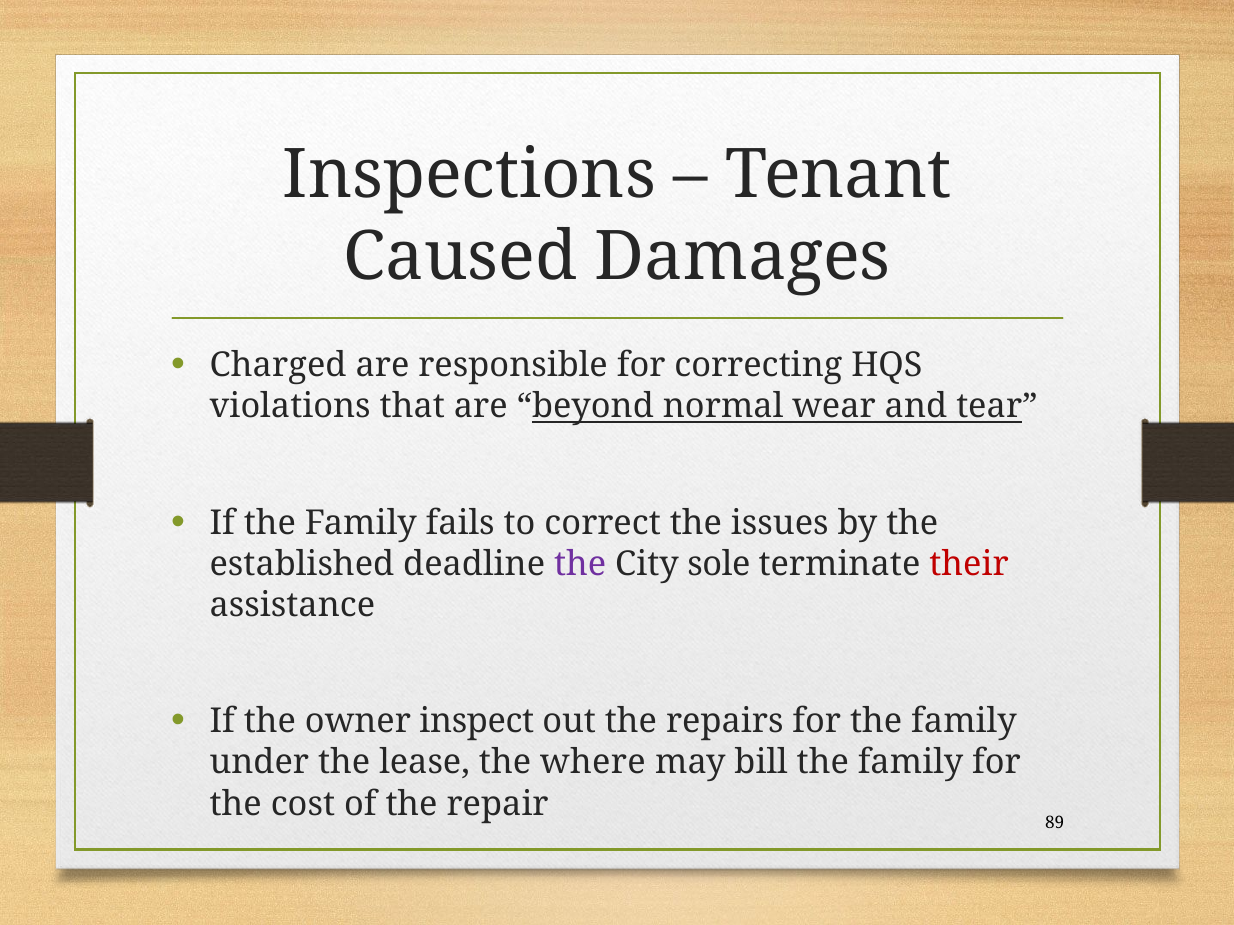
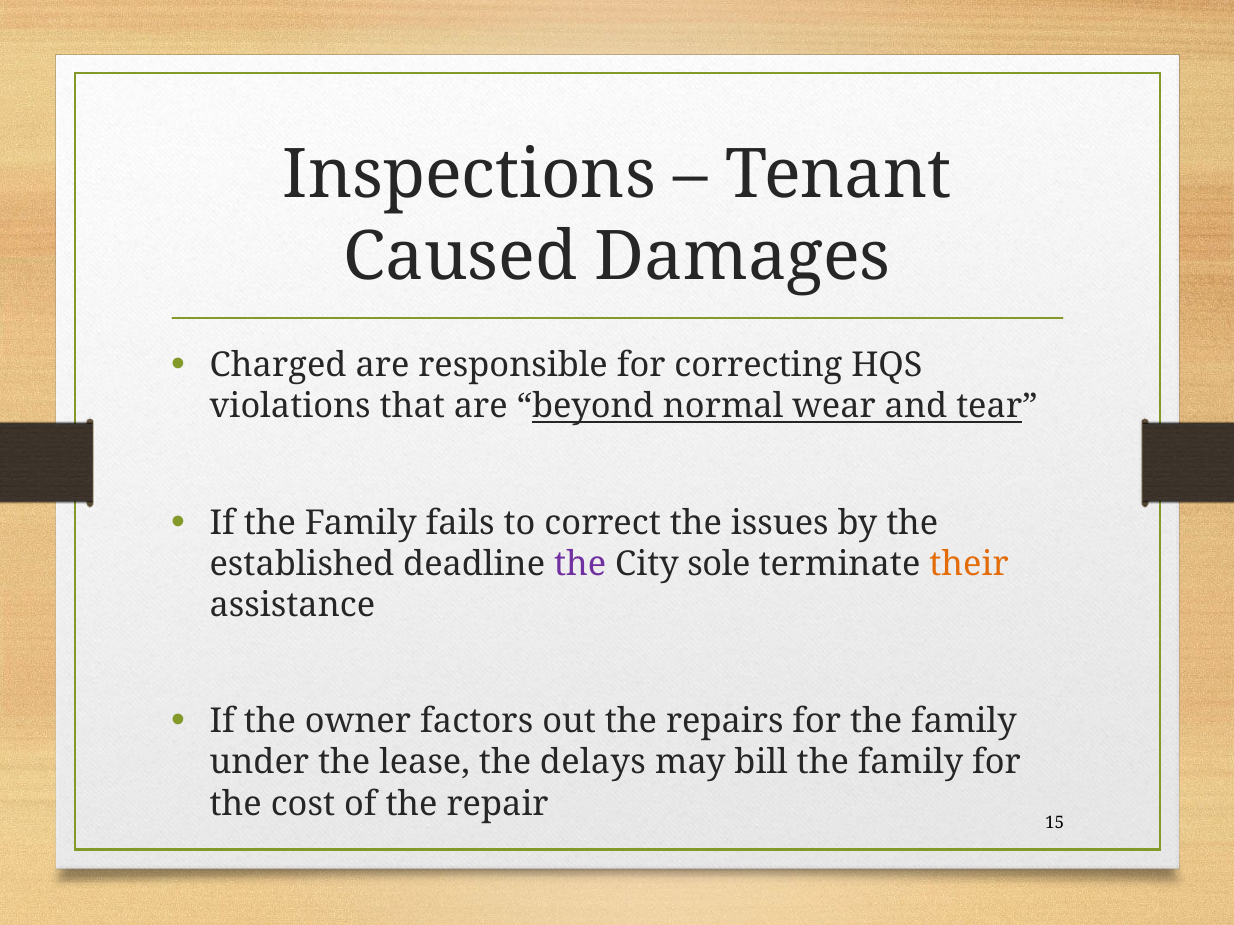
their colour: red -> orange
inspect: inspect -> factors
where: where -> delays
89: 89 -> 15
